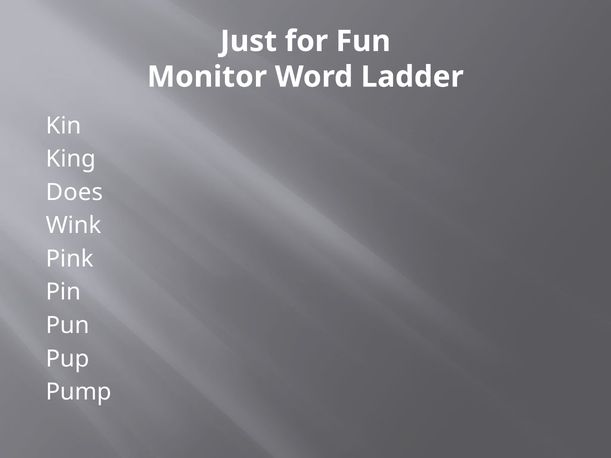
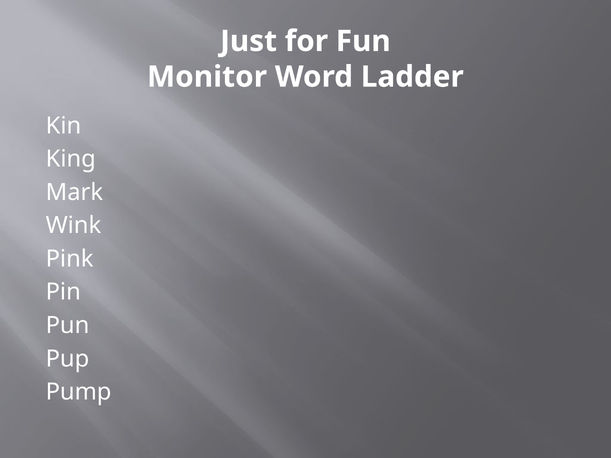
Does: Does -> Mark
